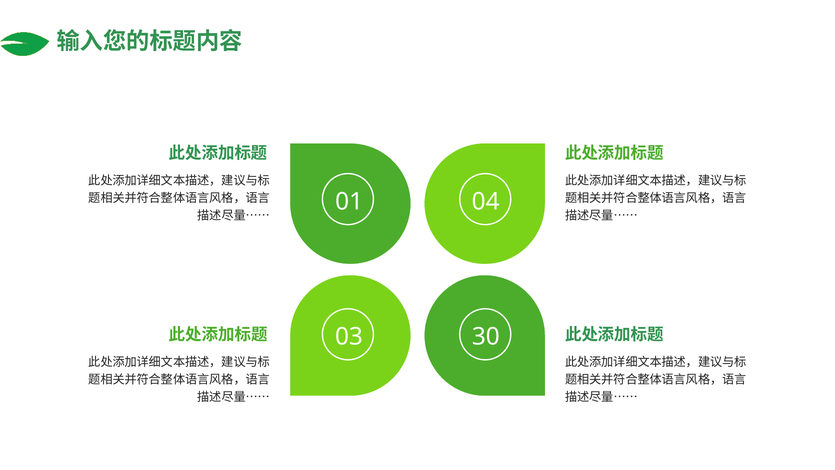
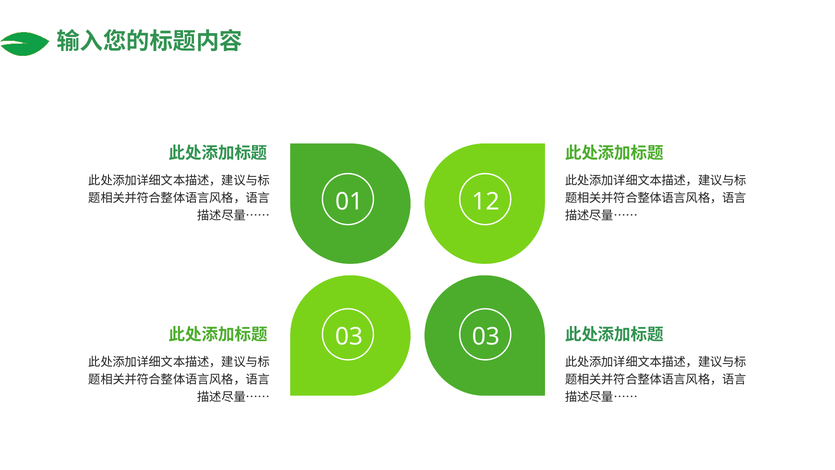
04: 04 -> 12
03 30: 30 -> 03
